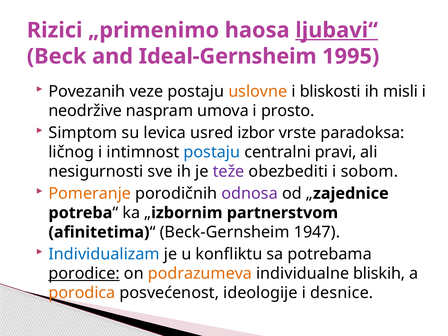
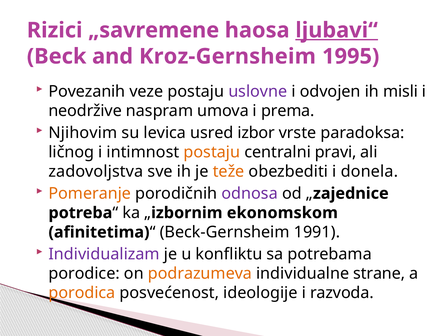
„primenimo: „primenimo -> „savremene
Ideal-Gernsheim: Ideal-Gernsheim -> Kroz-Gernsheim
uslovne colour: orange -> purple
bliskosti: bliskosti -> odvojen
prosto: prosto -> prema
Simptom: Simptom -> Njihovim
postaju at (212, 152) colour: blue -> orange
nesigurnosti: nesigurnosti -> zadovoljstva
teže colour: purple -> orange
sobom: sobom -> donela
partnerstvom: partnerstvom -> ekonomskom
1947: 1947 -> 1991
Individualizam colour: blue -> purple
porodice underline: present -> none
bliskih: bliskih -> strane
desnice: desnice -> razvoda
